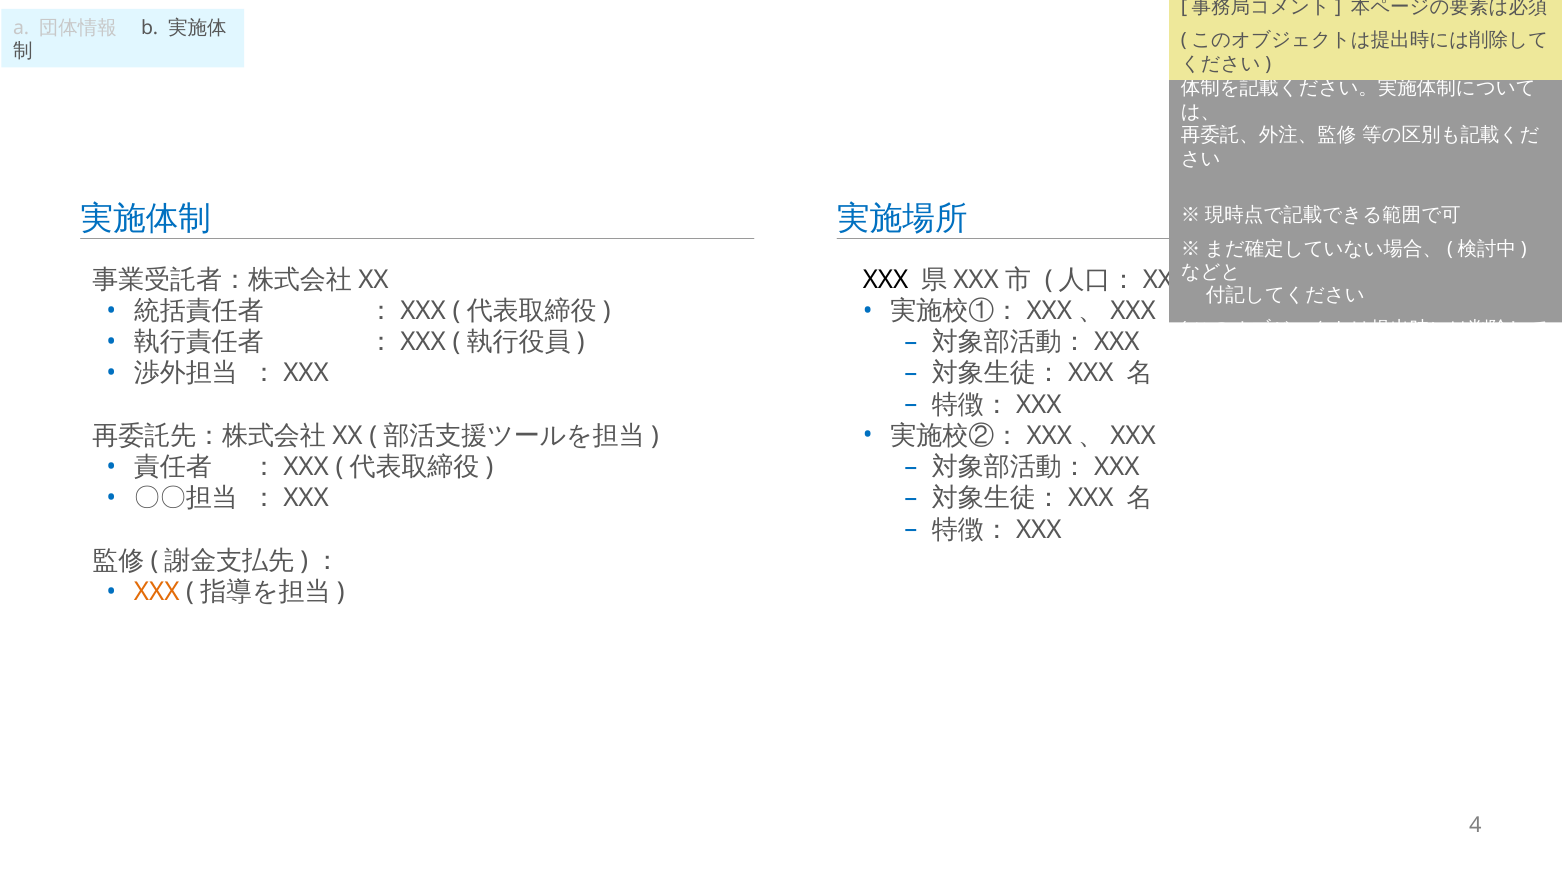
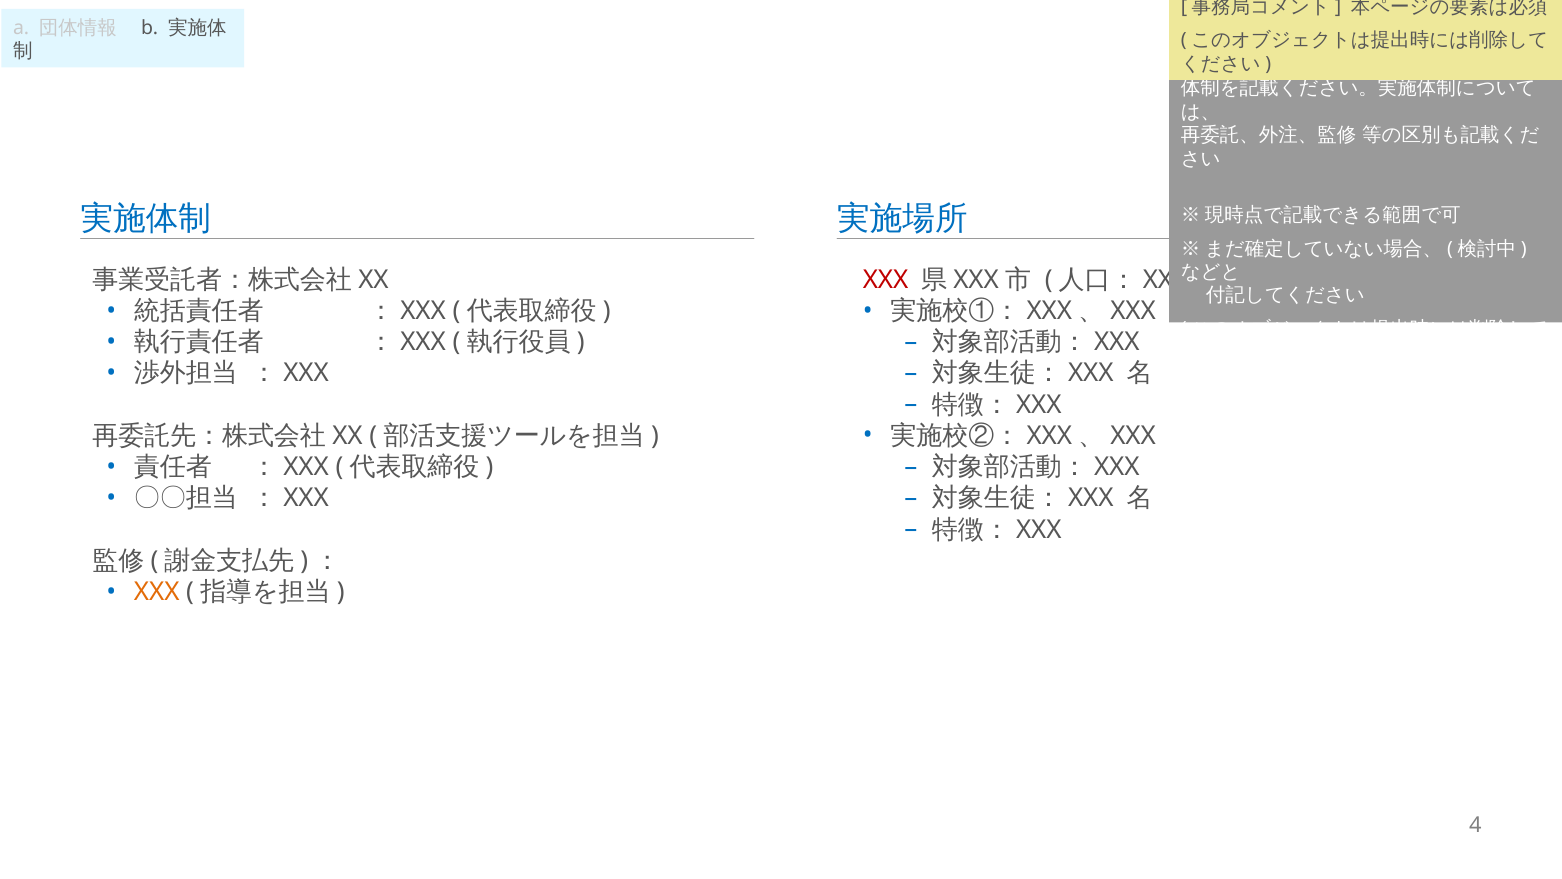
XXX at (886, 279) colour: black -> red
